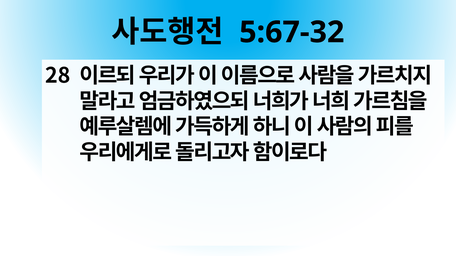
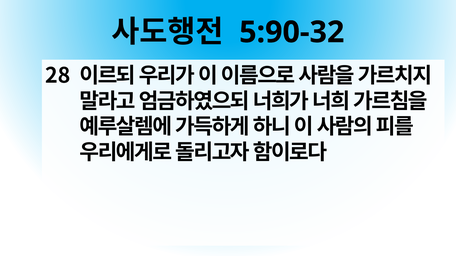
5:67-32: 5:67-32 -> 5:90-32
